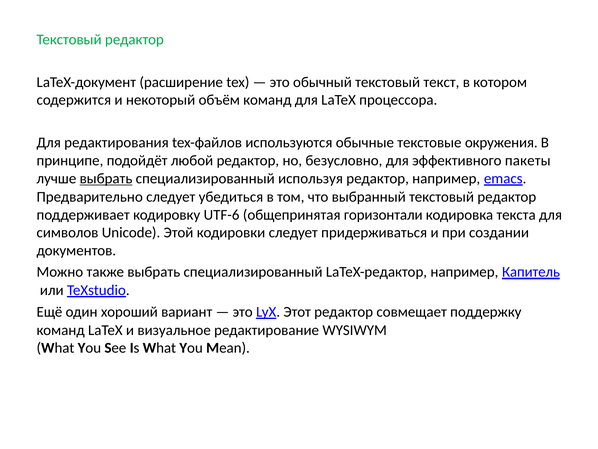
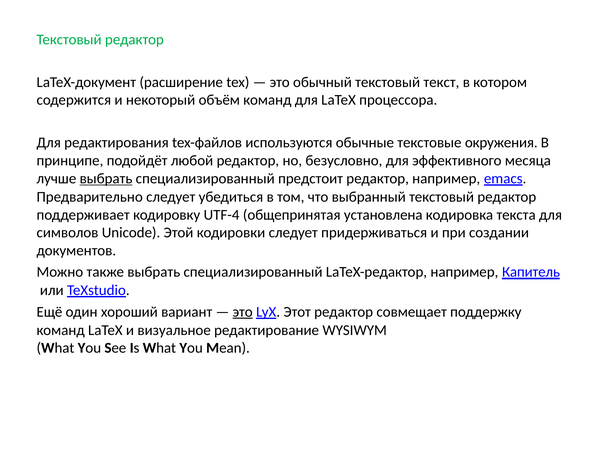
пакеты: пакеты -> месяца
используя: используя -> предстоит
UTF-6: UTF-6 -> UTF-4
горизонтали: горизонтали -> установлена
это at (243, 311) underline: none -> present
